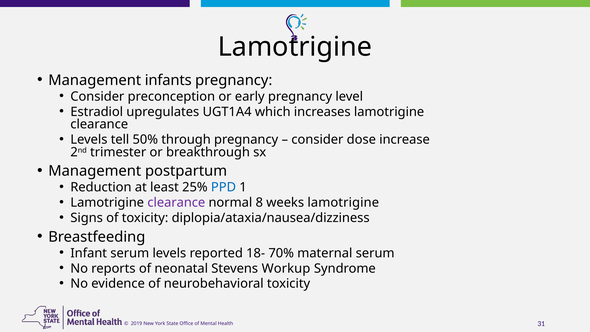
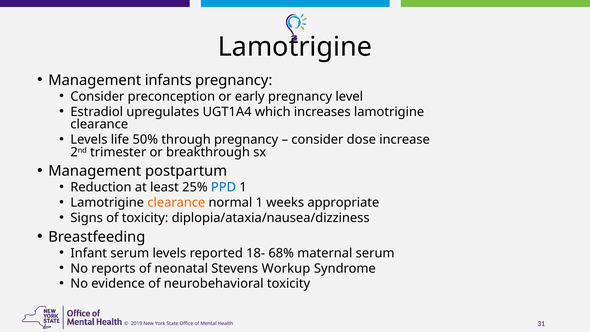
tell: tell -> life
clearance at (176, 203) colour: purple -> orange
normal 8: 8 -> 1
weeks lamotrigine: lamotrigine -> appropriate
70%: 70% -> 68%
